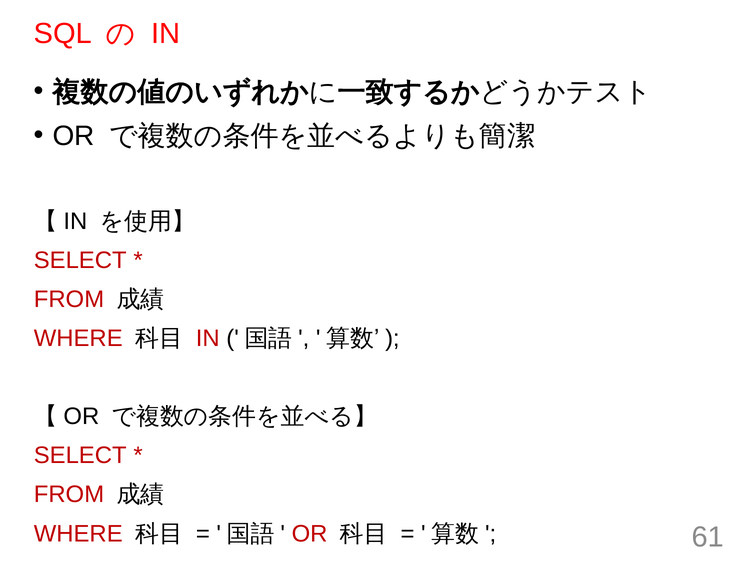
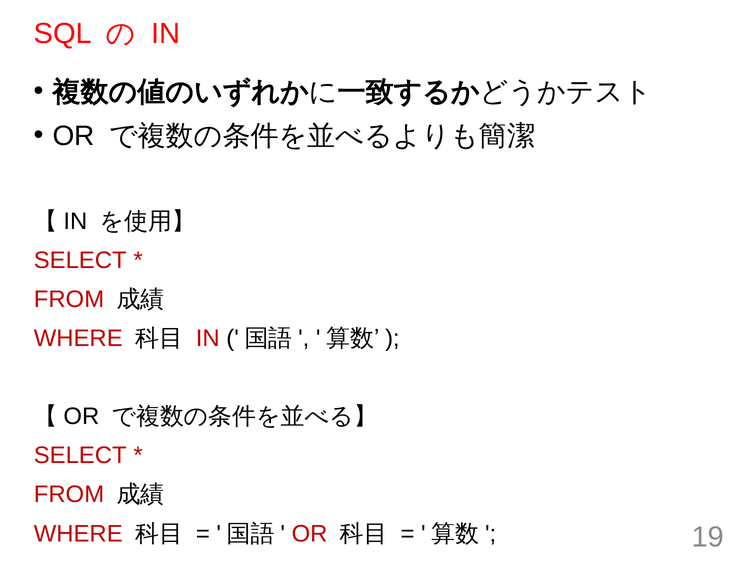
61: 61 -> 19
